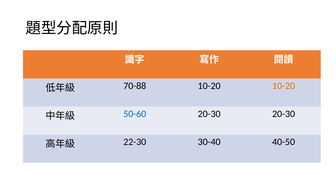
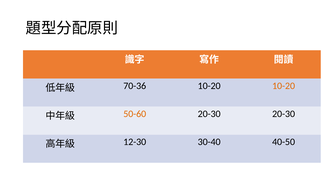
70-88: 70-88 -> 70-36
50-60 colour: blue -> orange
22-30: 22-30 -> 12-30
